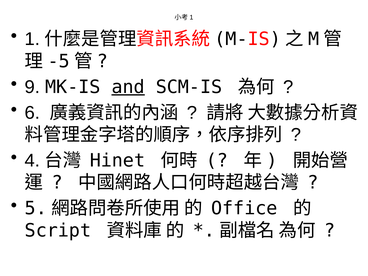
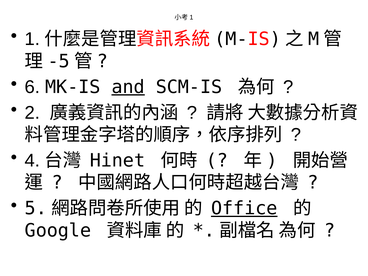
9: 9 -> 6
6: 6 -> 2
Office underline: none -> present
Script: Script -> Google
